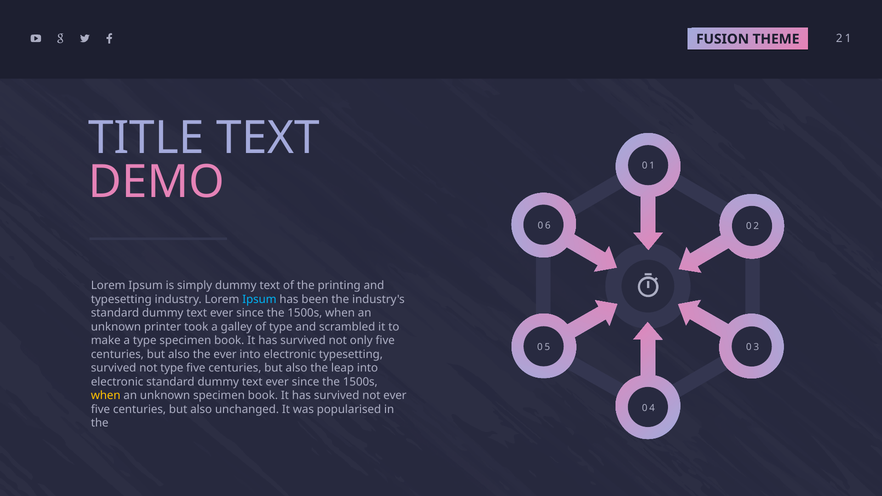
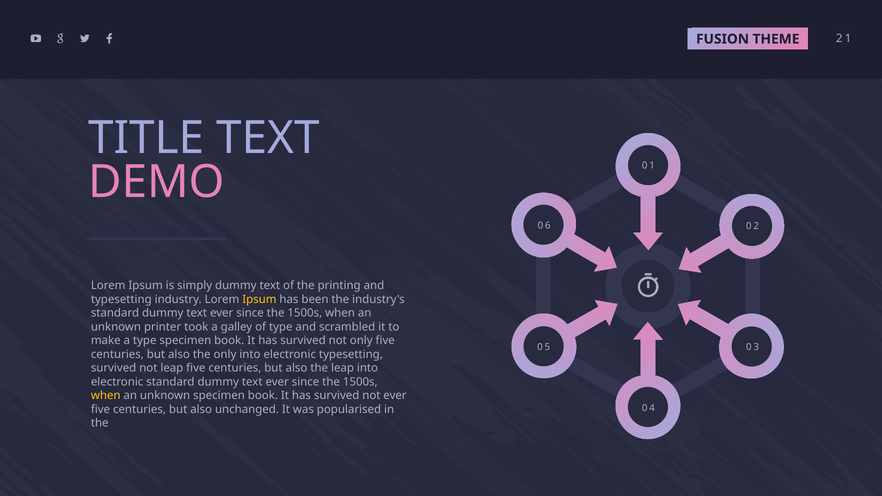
Ipsum at (259, 299) colour: light blue -> yellow
the ever: ever -> only
not type: type -> leap
